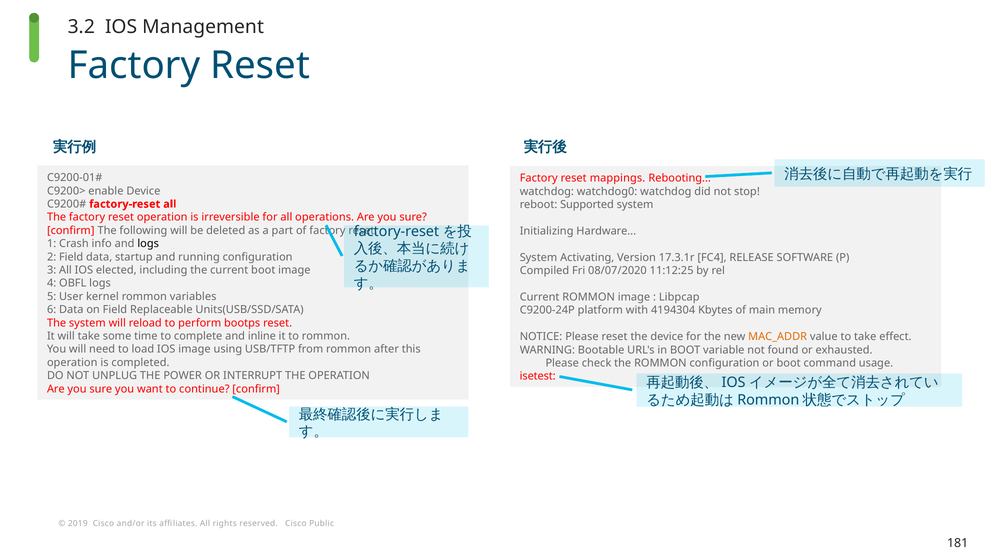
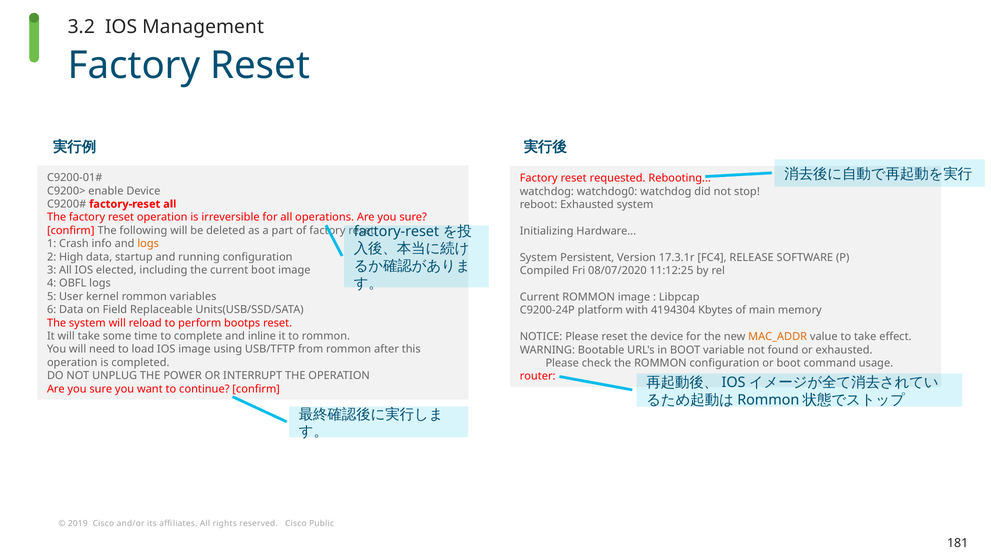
mappings: mappings -> requested
reboot Supported: Supported -> Exhausted
logs at (148, 243) colour: black -> orange
2 Field: Field -> High
Activating: Activating -> Persistent
isetest: isetest -> router
